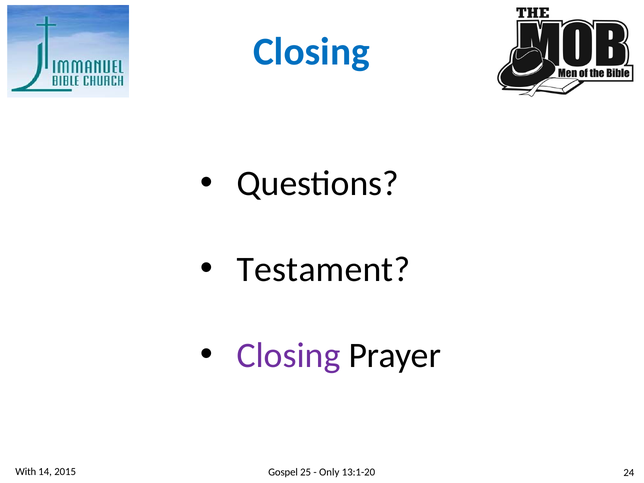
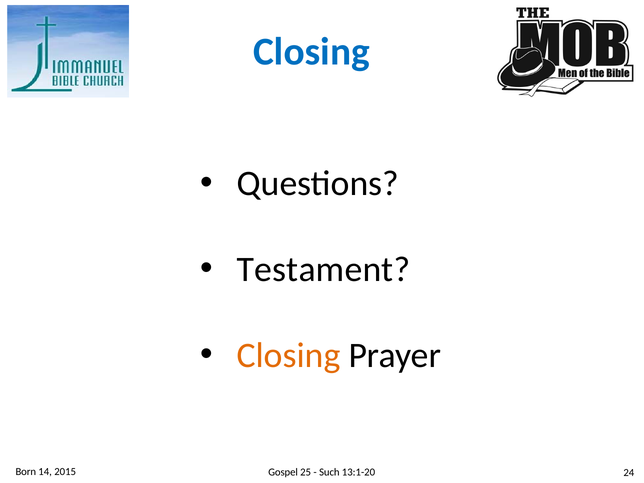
Closing at (289, 355) colour: purple -> orange
With: With -> Born
Only: Only -> Such
